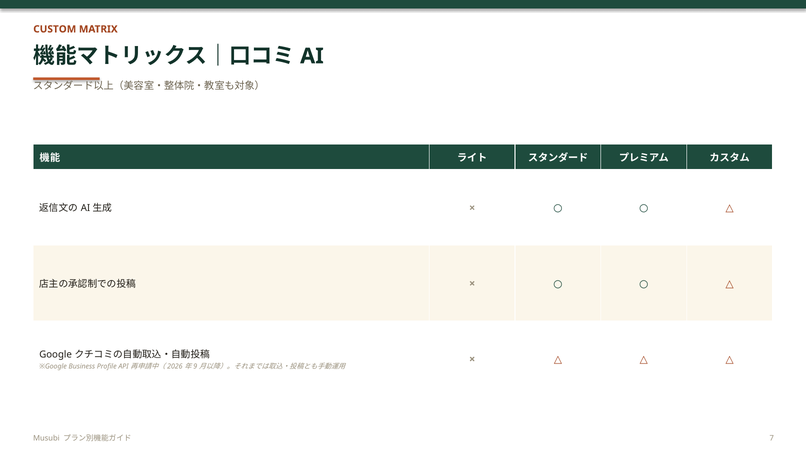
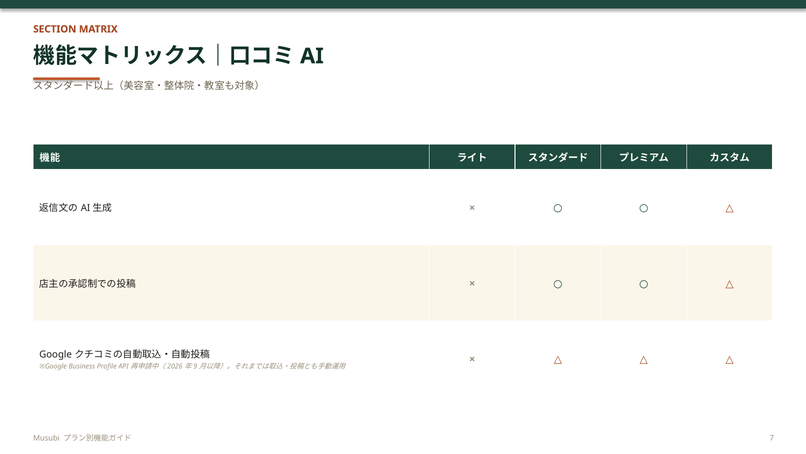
CUSTOM: CUSTOM -> SECTION
